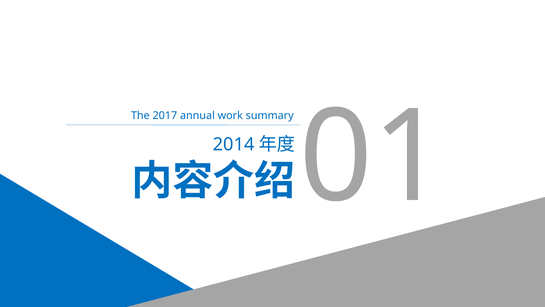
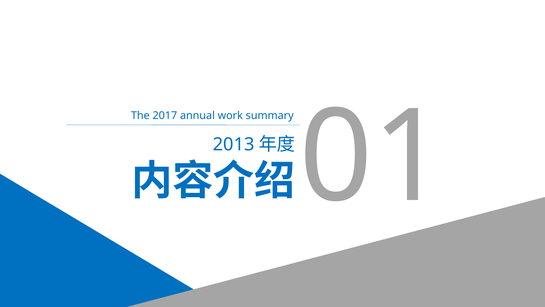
2014: 2014 -> 2013
